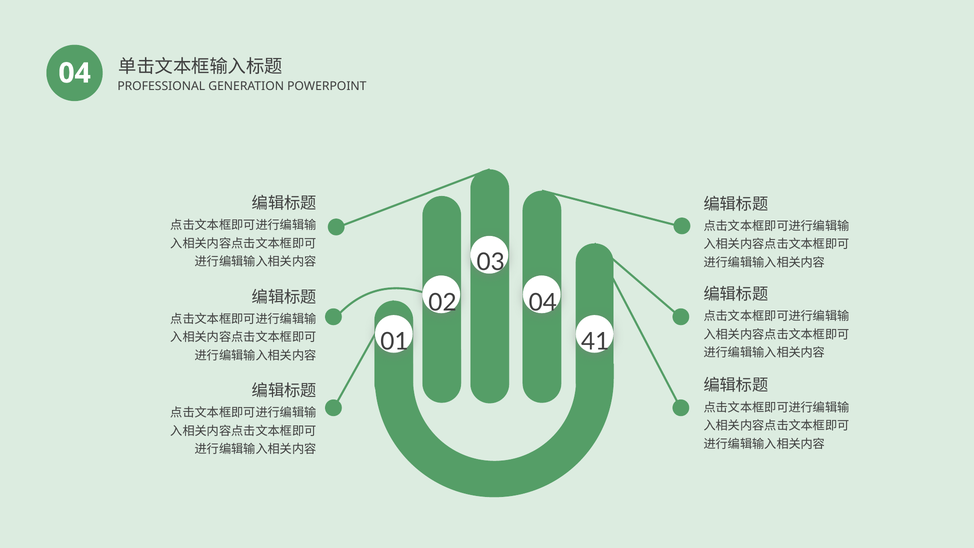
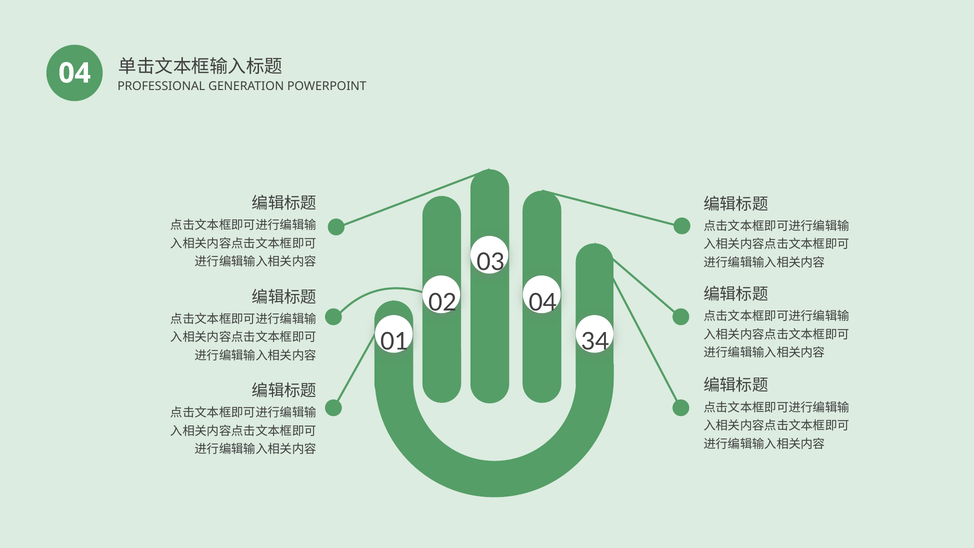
41: 41 -> 34
